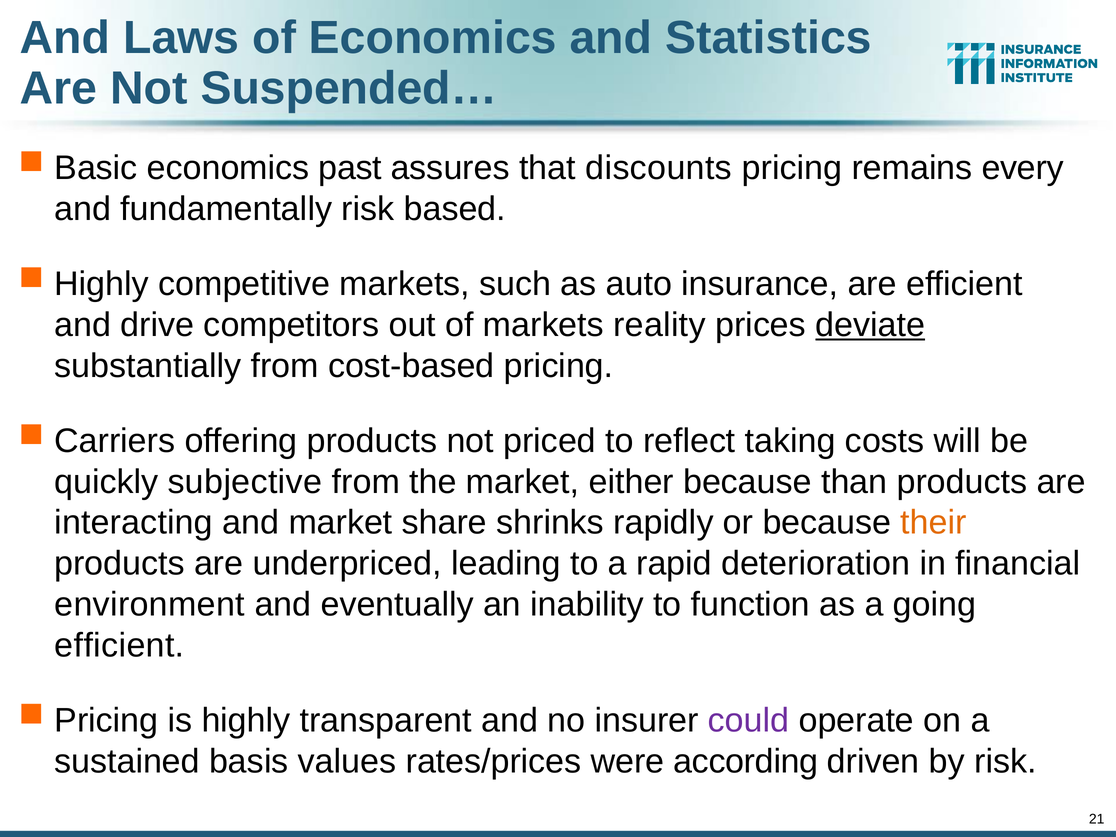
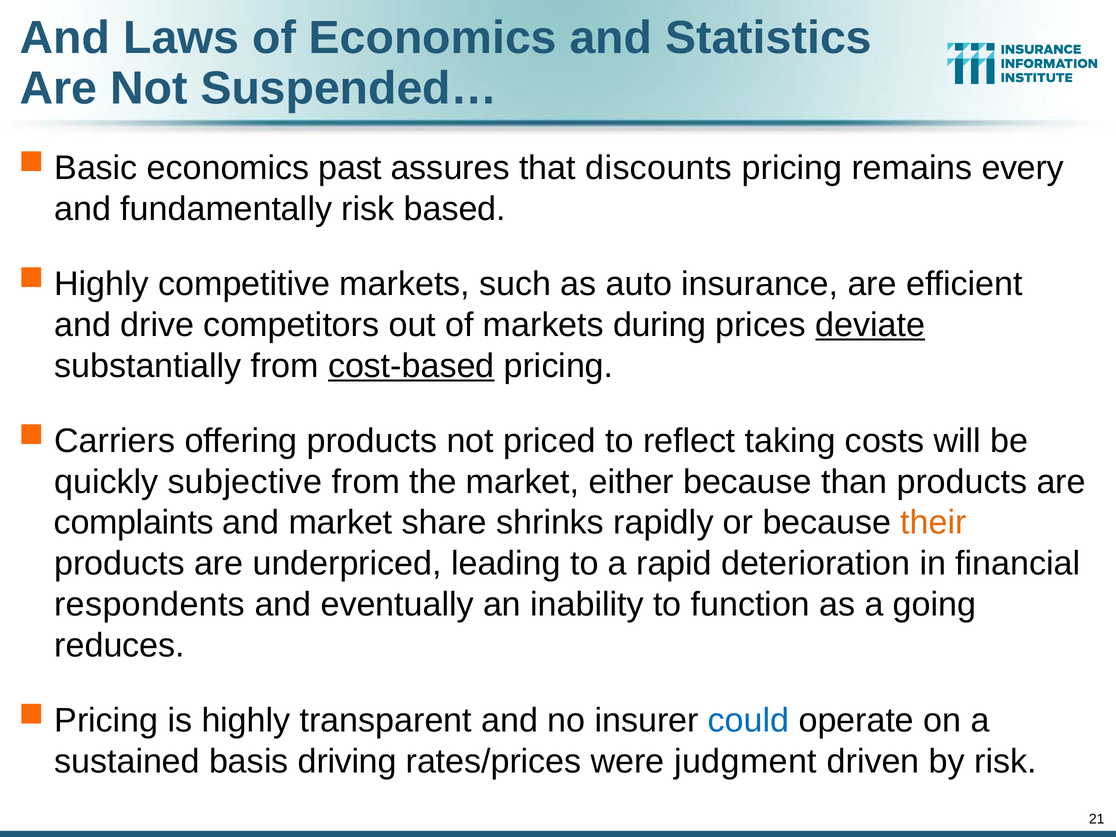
reality: reality -> during
cost-based underline: none -> present
interacting: interacting -> complaints
environment: environment -> respondents
efficient at (119, 645): efficient -> reduces
could colour: purple -> blue
values: values -> driving
according: according -> judgment
